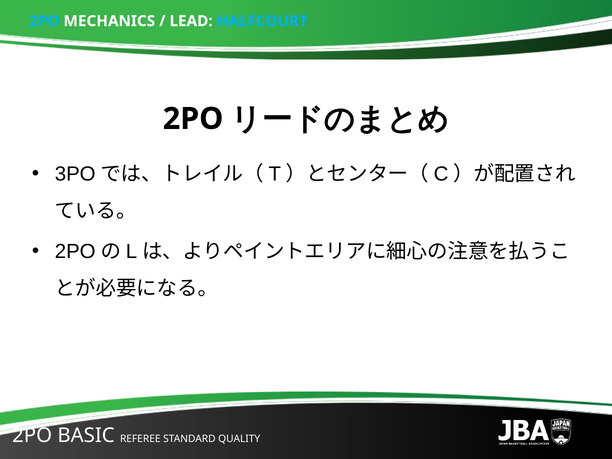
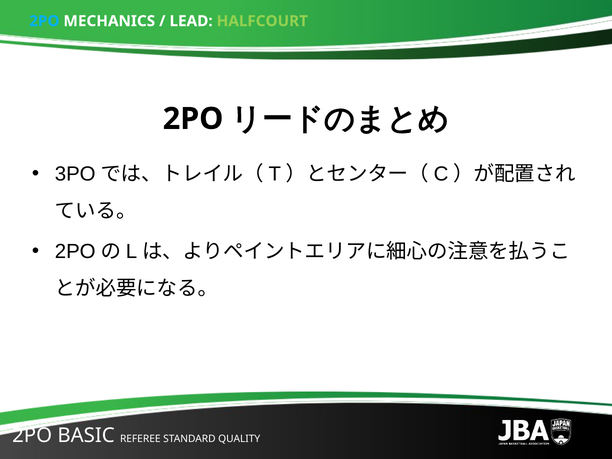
HALFCOURT colour: light blue -> light green
